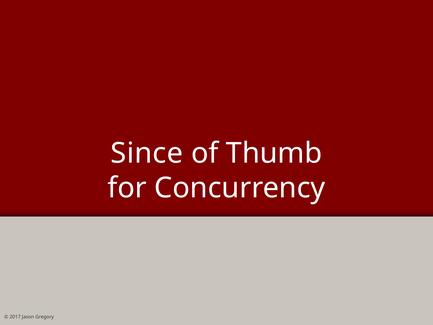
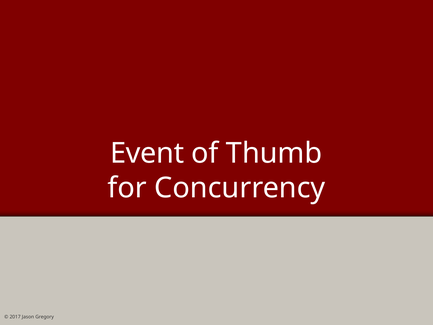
Since: Since -> Event
